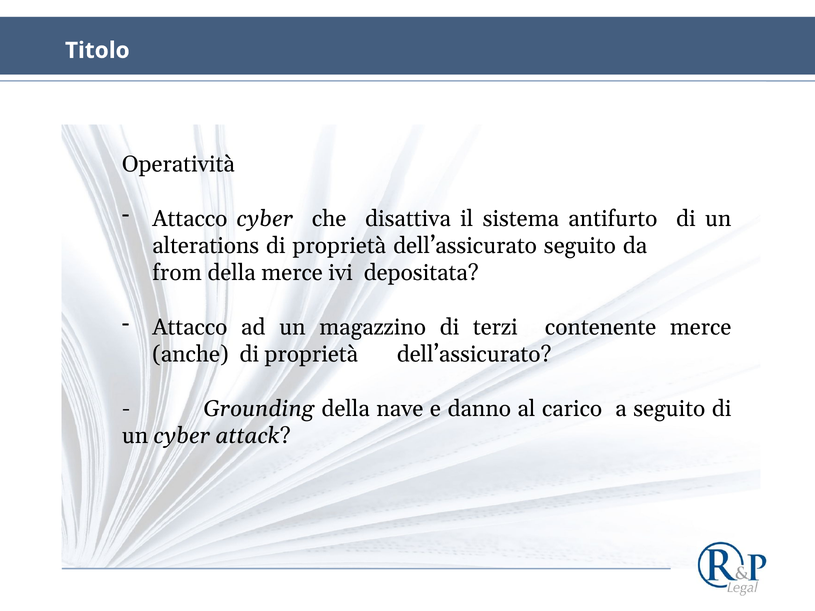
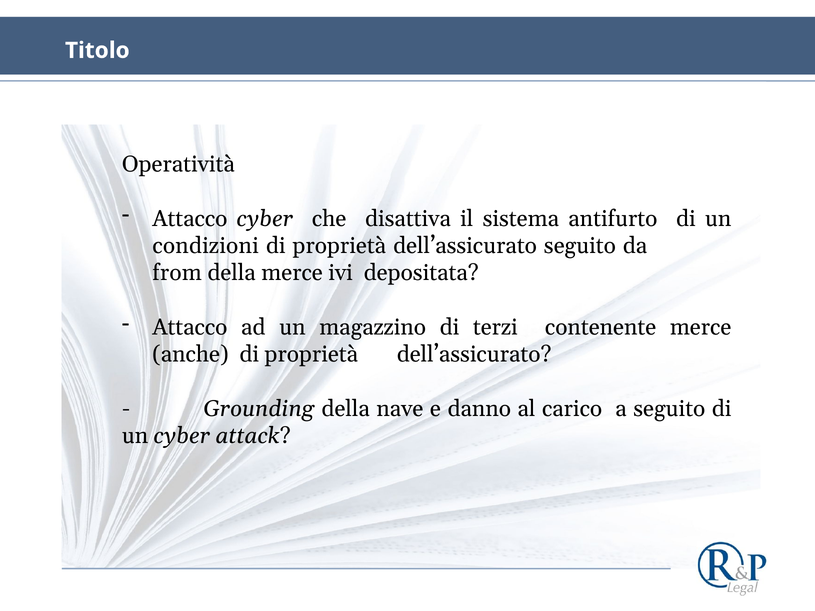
alterations: alterations -> condizioni
